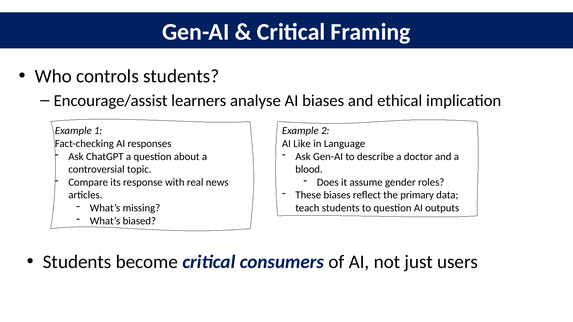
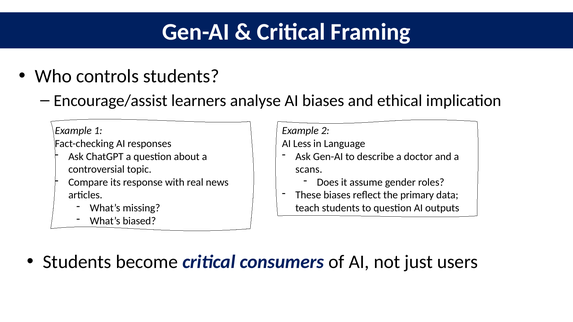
Like: Like -> Less
blood: blood -> scans
